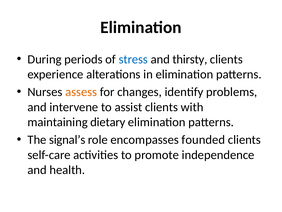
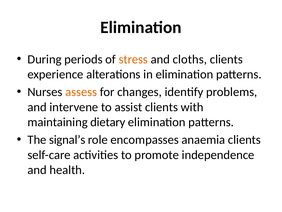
stress colour: blue -> orange
thirsty: thirsty -> cloths
founded: founded -> anaemia
